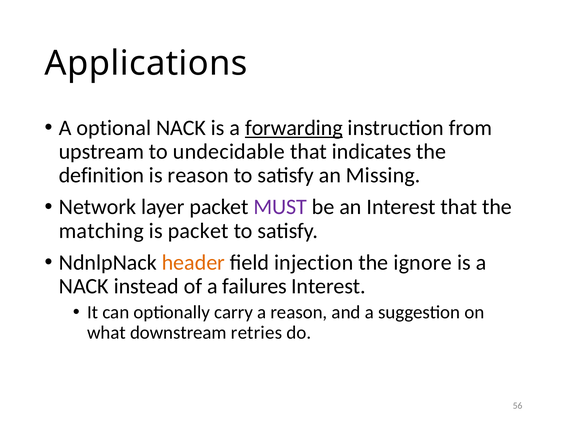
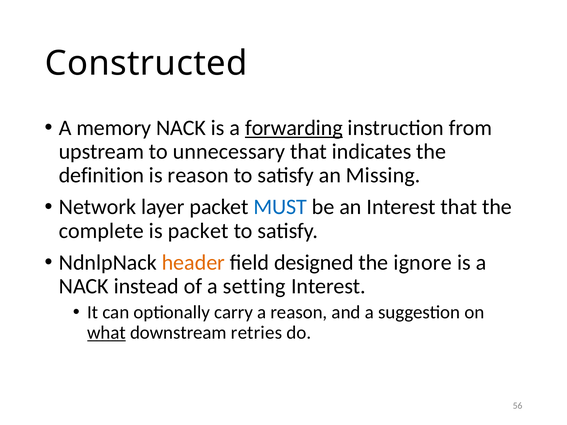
Applications: Applications -> Constructed
optional: optional -> memory
undecidable: undecidable -> unnecessary
MUST colour: purple -> blue
matching: matching -> complete
injection: injection -> designed
failures: failures -> setting
what underline: none -> present
